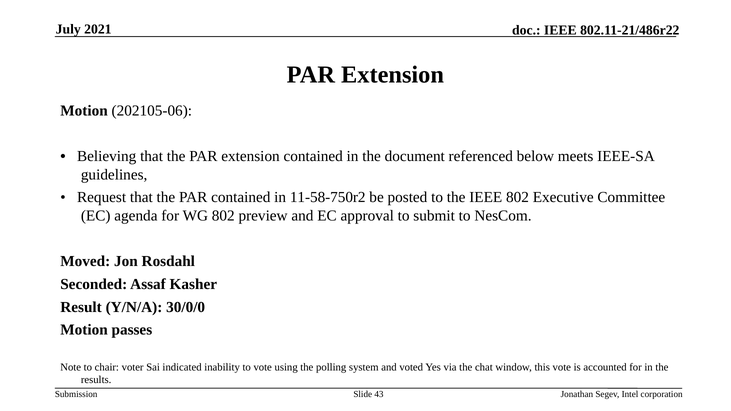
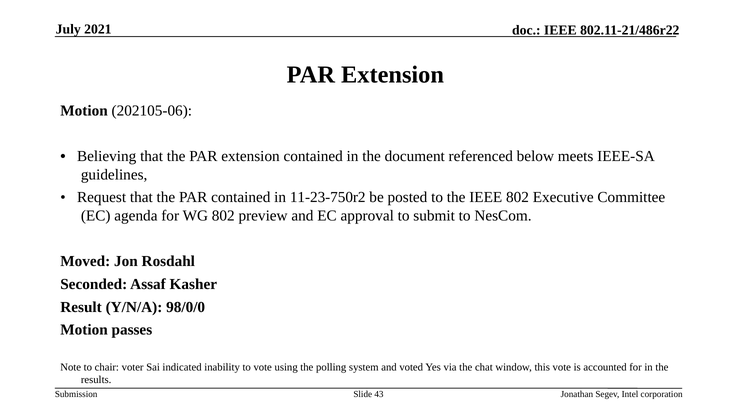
11-58-750r2: 11-58-750r2 -> 11-23-750r2
30/0/0: 30/0/0 -> 98/0/0
